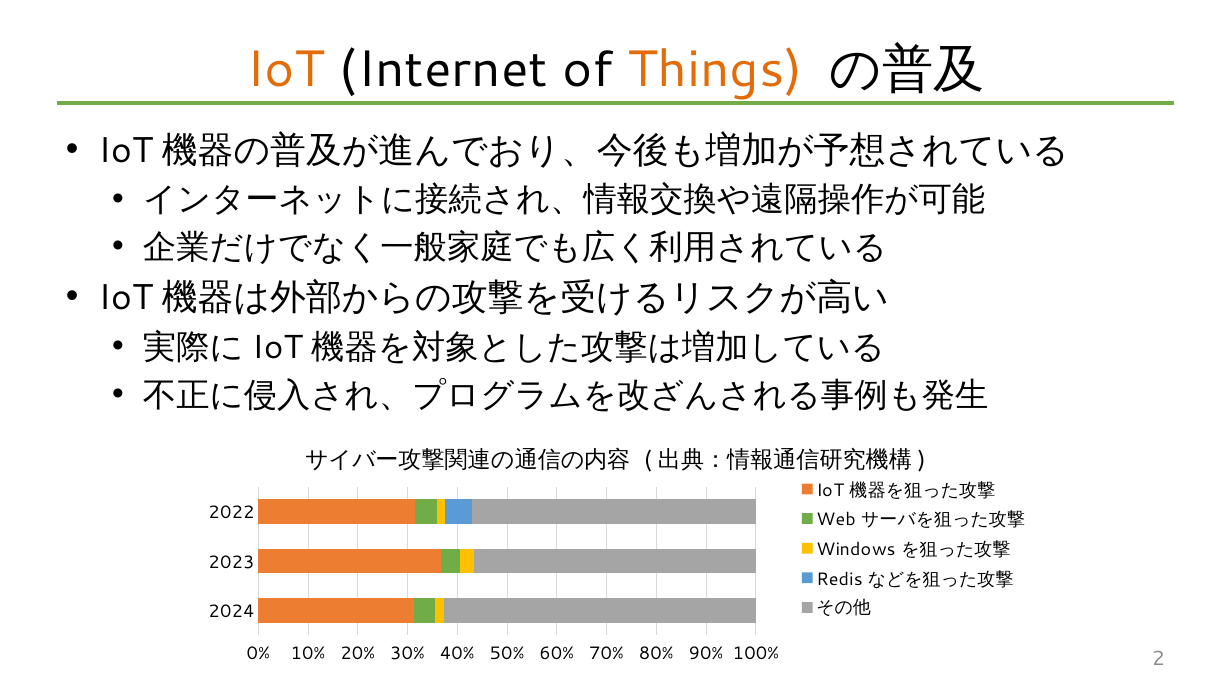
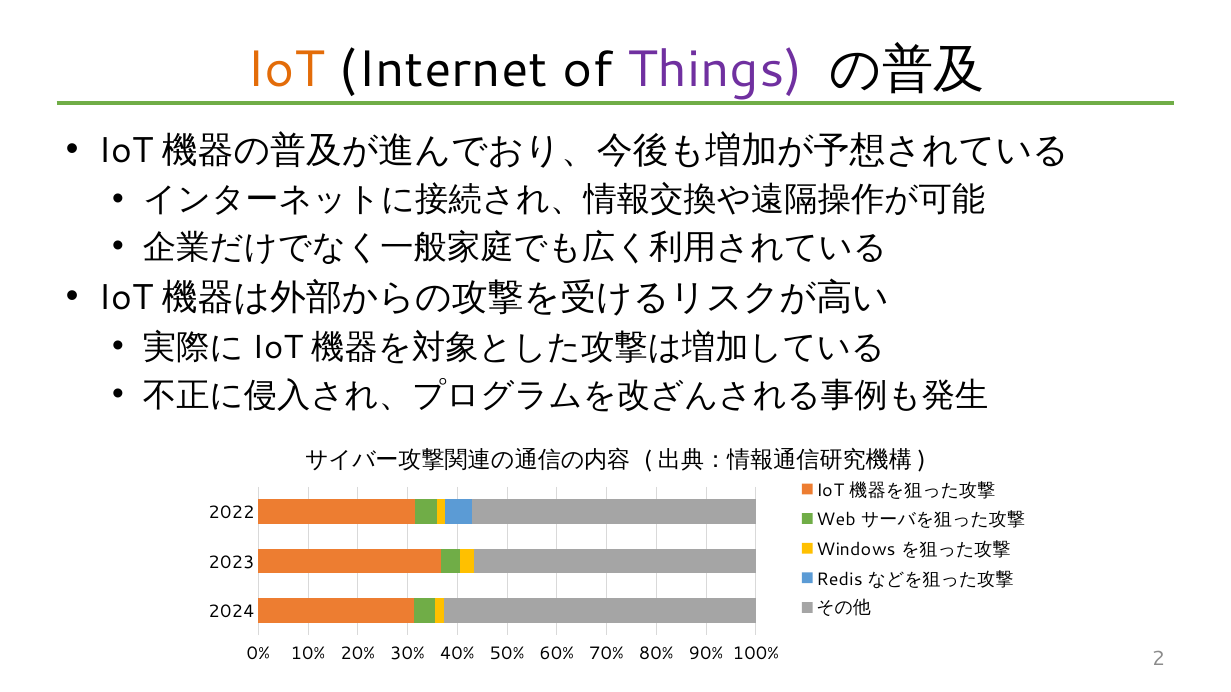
Things colour: orange -> purple
